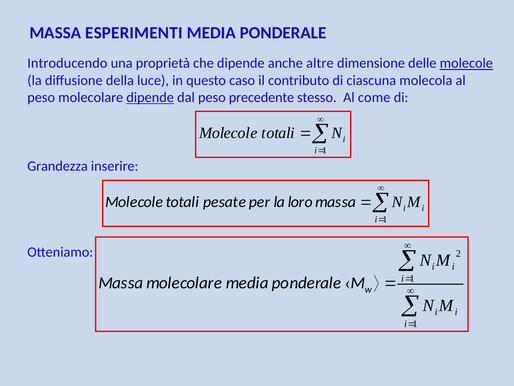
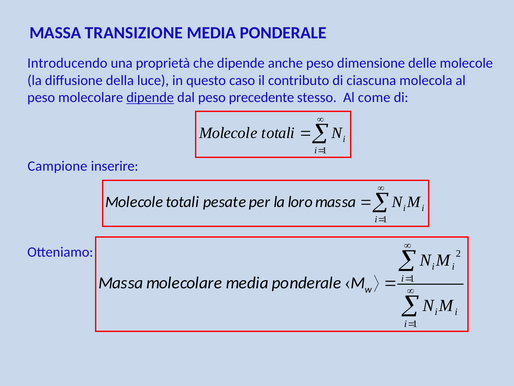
ESPERIMENTI: ESPERIMENTI -> TRANSIZIONE
anche altre: altre -> peso
molecole at (466, 63) underline: present -> none
Grandezza: Grandezza -> Campione
